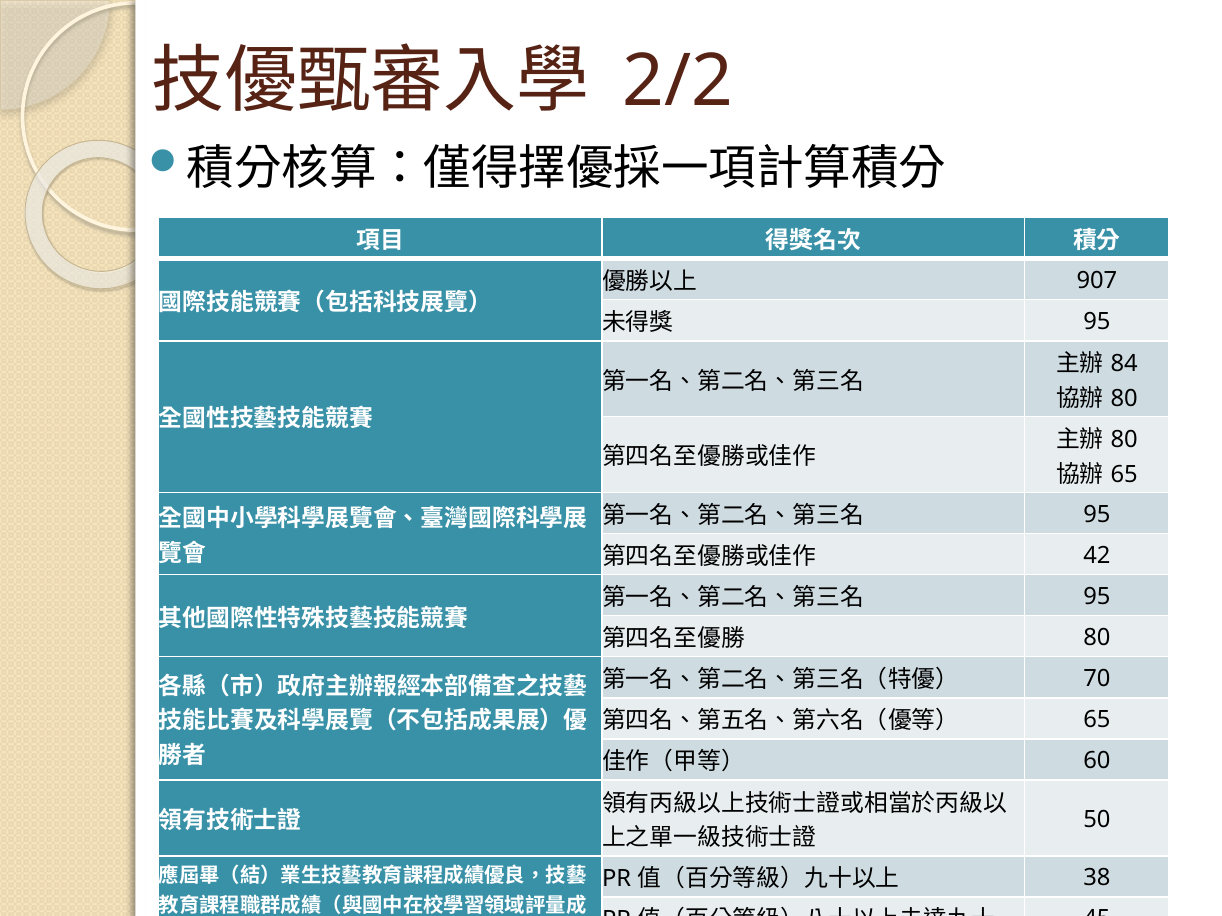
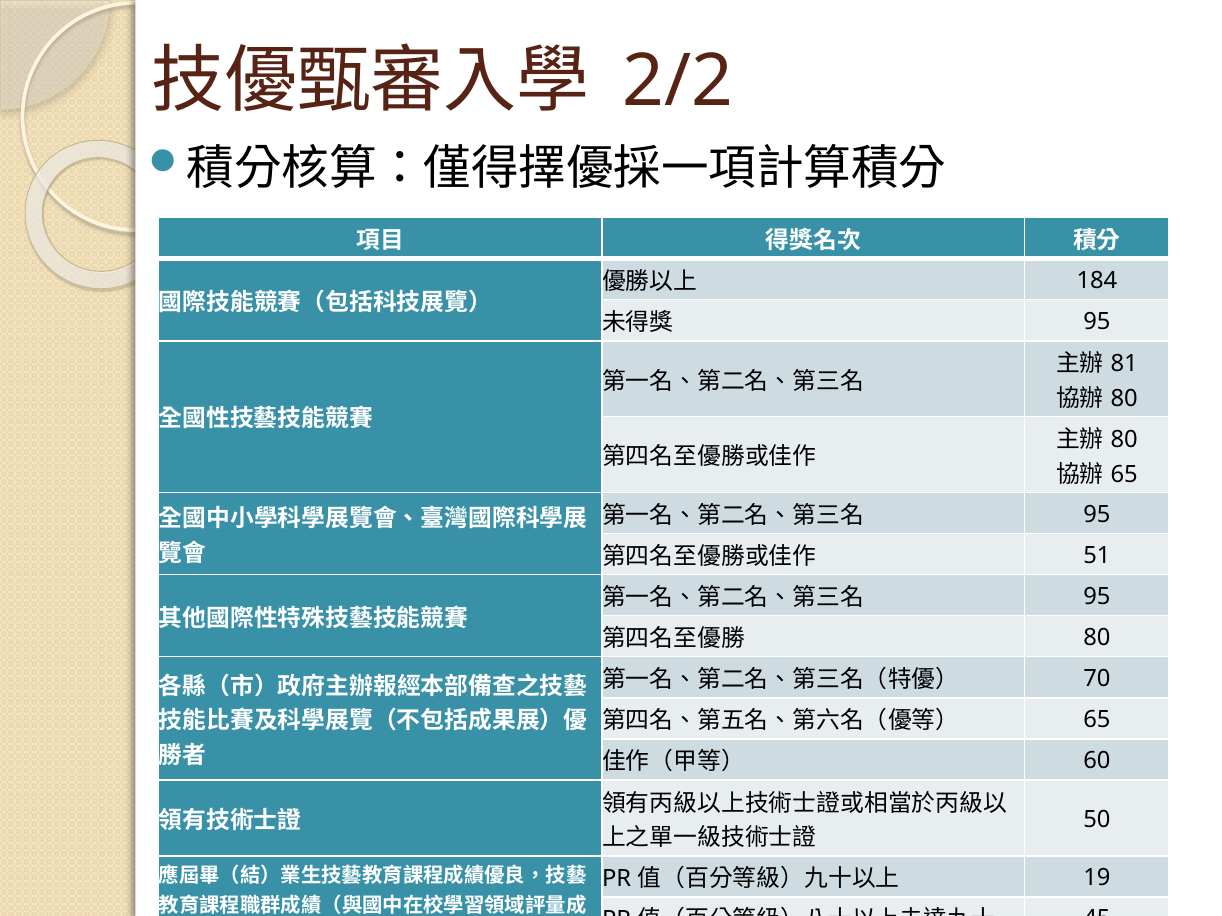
907: 907 -> 184
84: 84 -> 81
42: 42 -> 51
38: 38 -> 19
